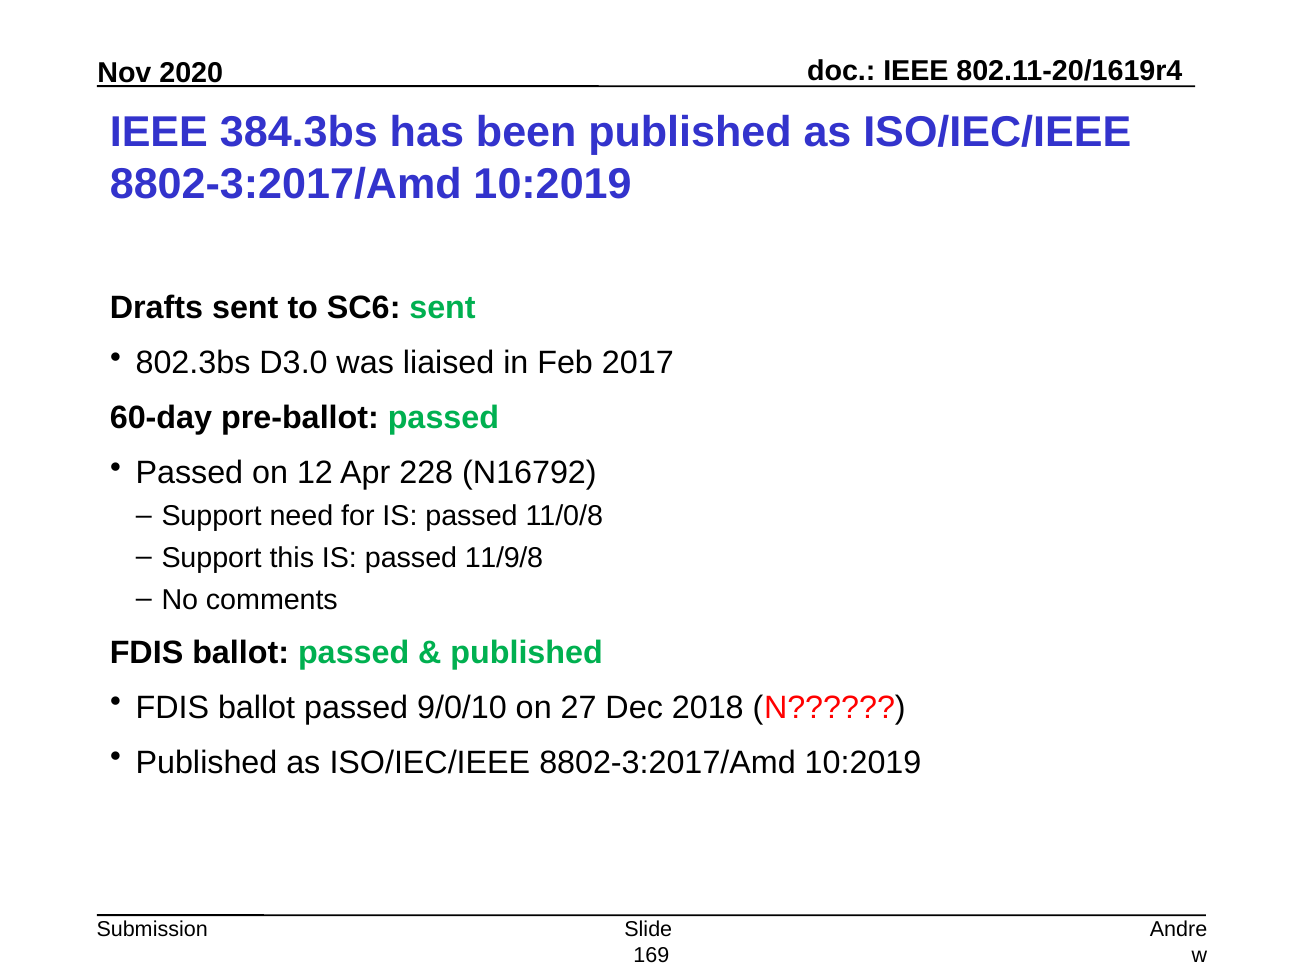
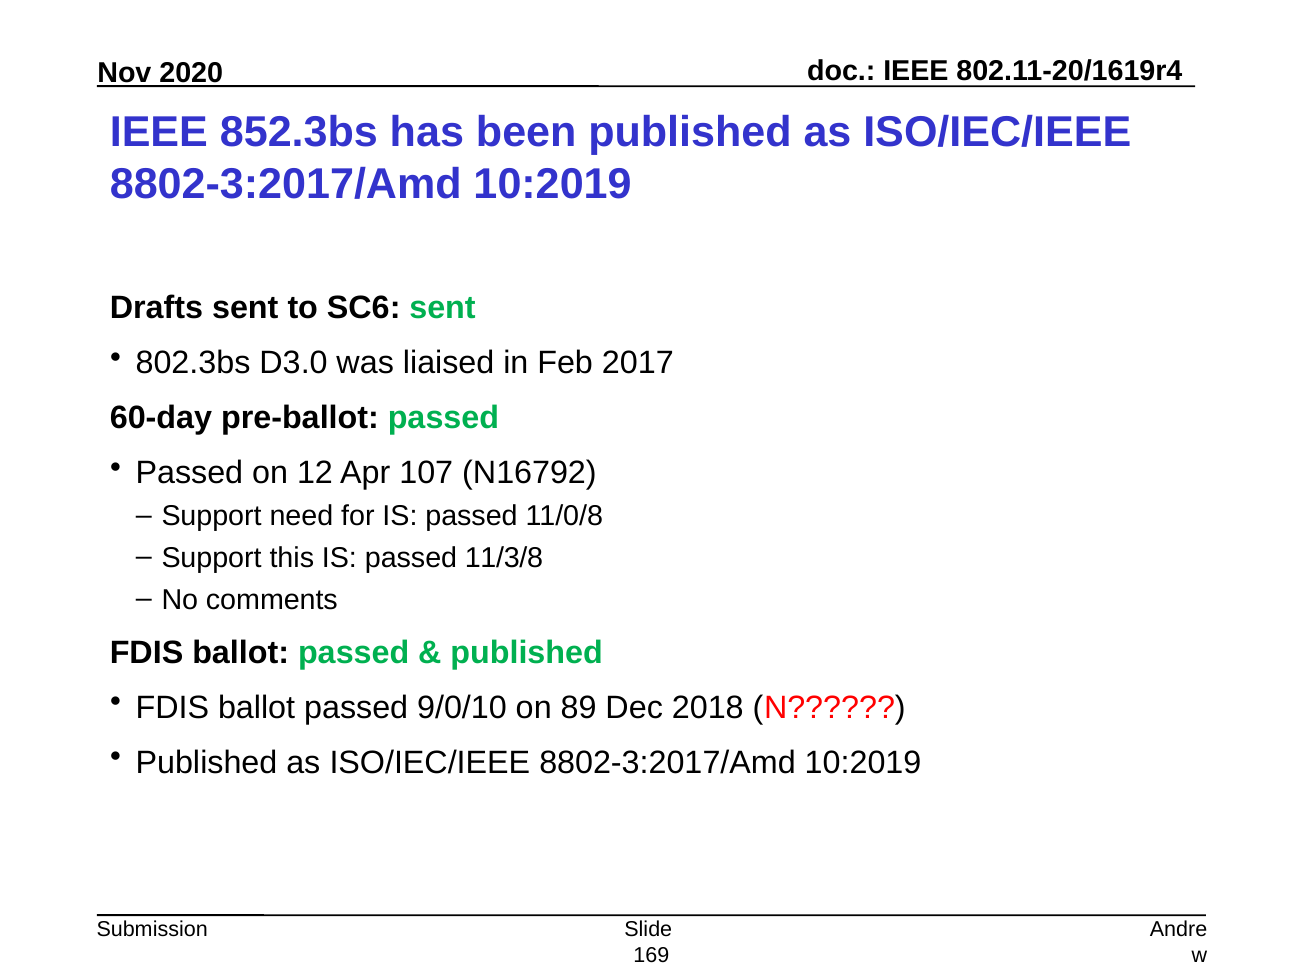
384.3bs: 384.3bs -> 852.3bs
228: 228 -> 107
11/9/8: 11/9/8 -> 11/3/8
27: 27 -> 89
